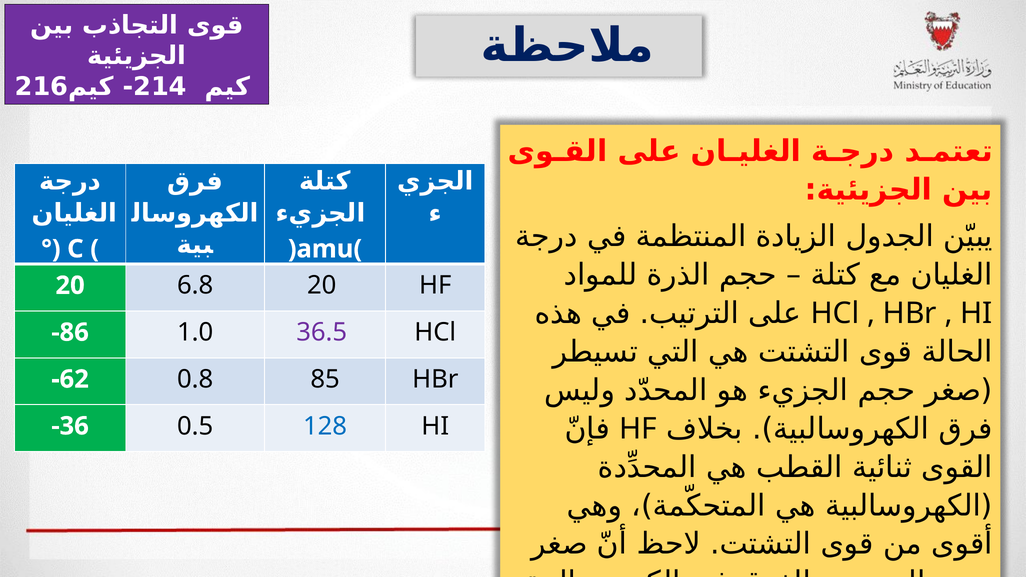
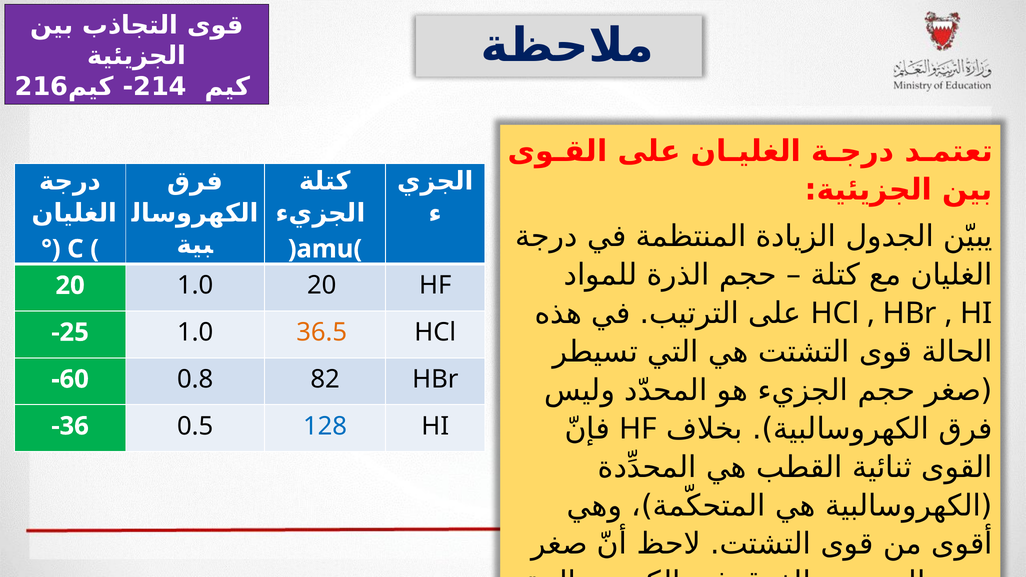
20 6.8: 6.8 -> 1.0
-86: -86 -> -25
36.5 colour: purple -> orange
-62: -62 -> -60
85: 85 -> 82
